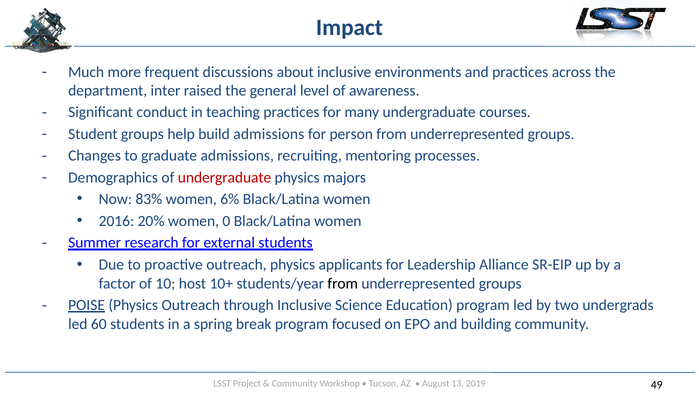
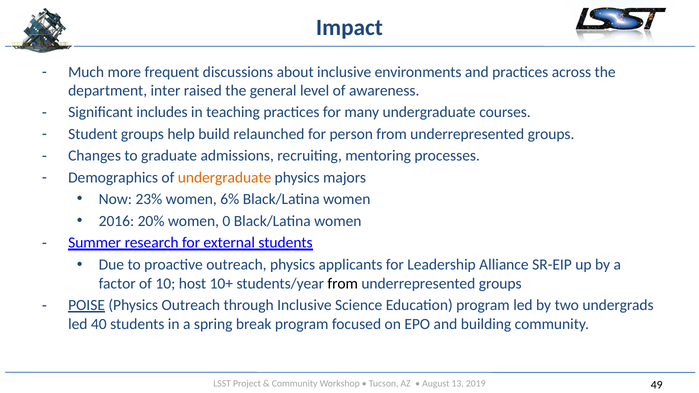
conduct: conduct -> includes
build admissions: admissions -> relaunched
undergraduate at (225, 178) colour: red -> orange
83%: 83% -> 23%
60: 60 -> 40
